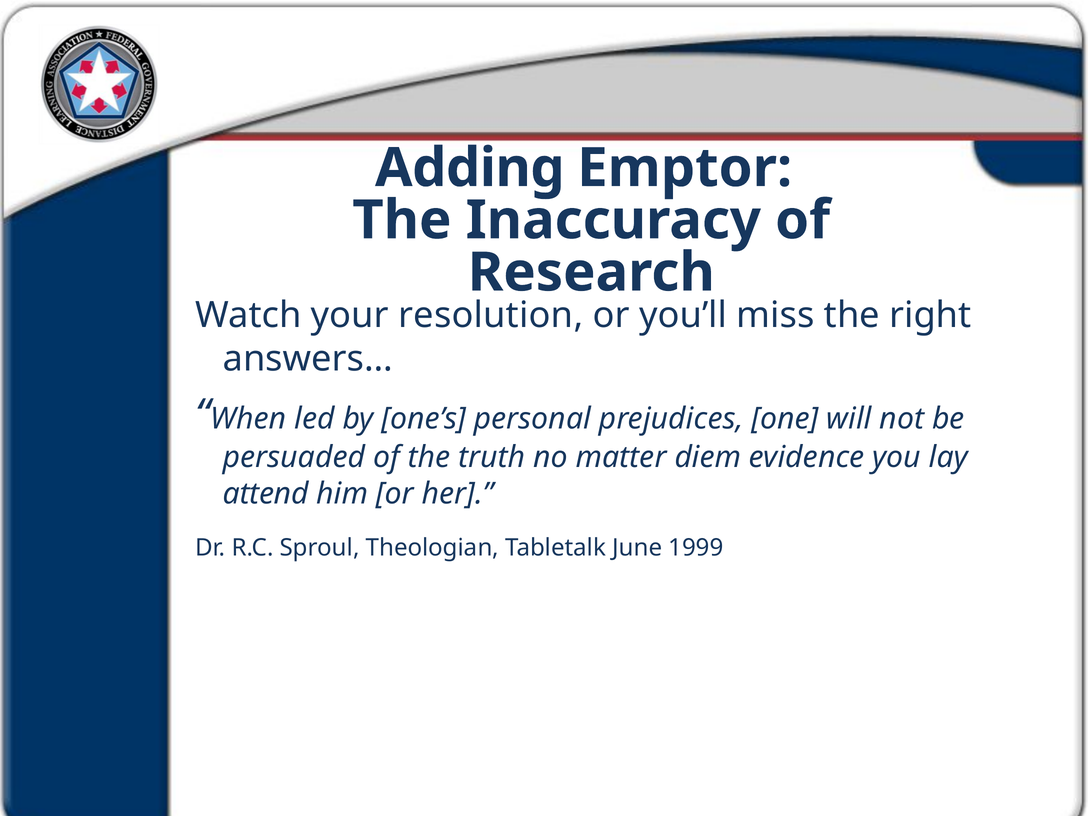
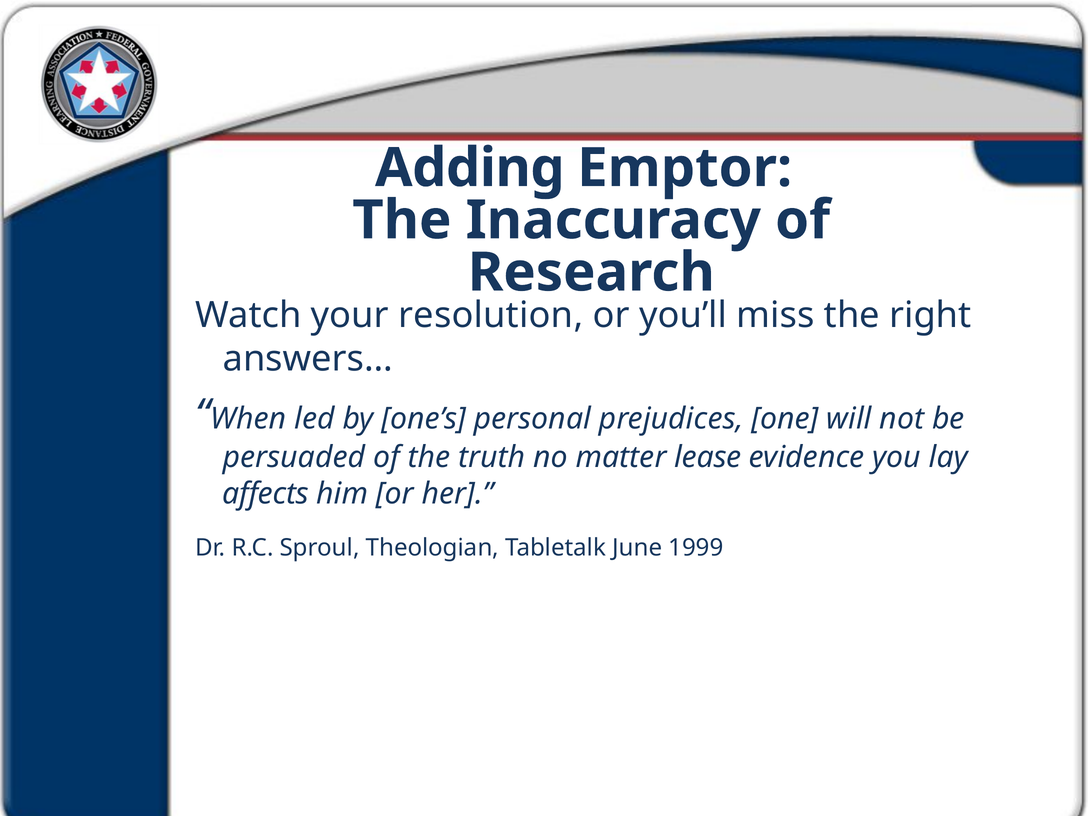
diem: diem -> lease
attend: attend -> affects
